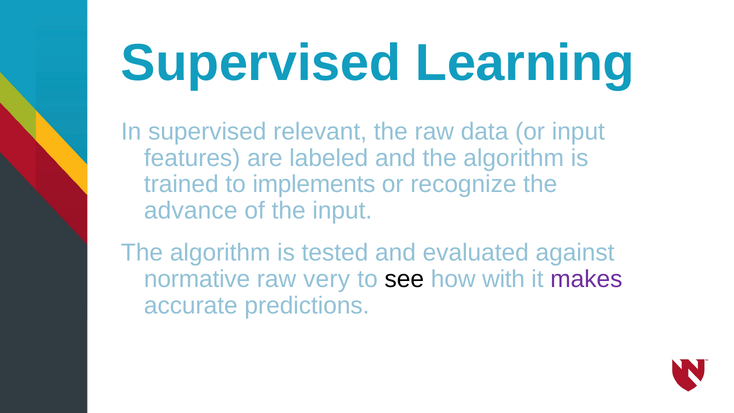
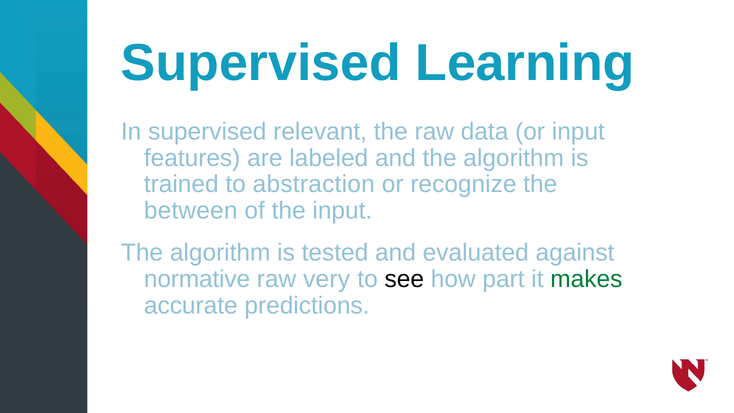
implements: implements -> abstraction
advance: advance -> between
with: with -> part
makes colour: purple -> green
